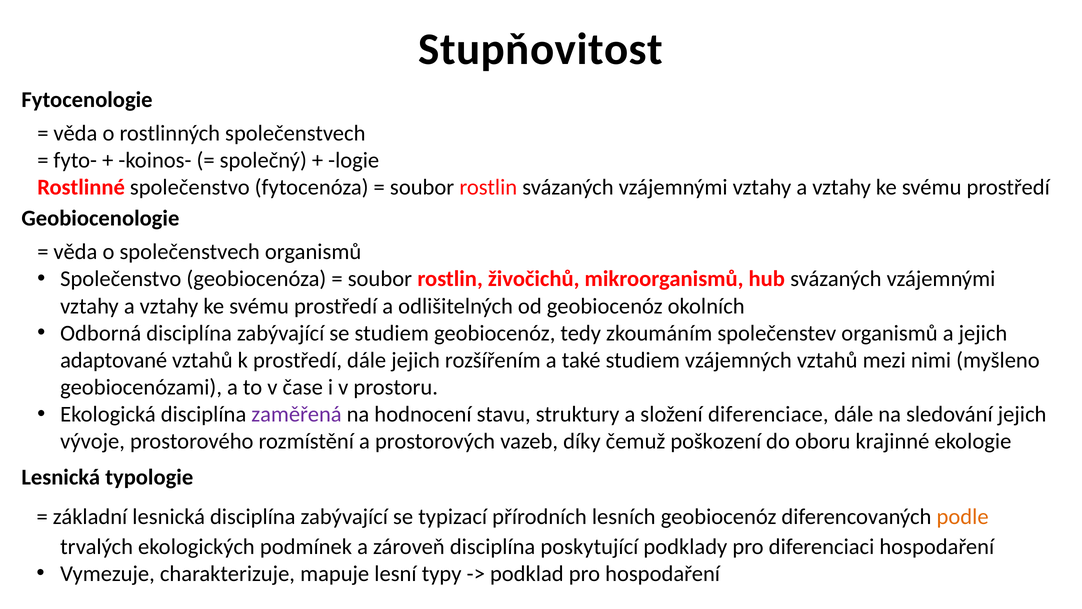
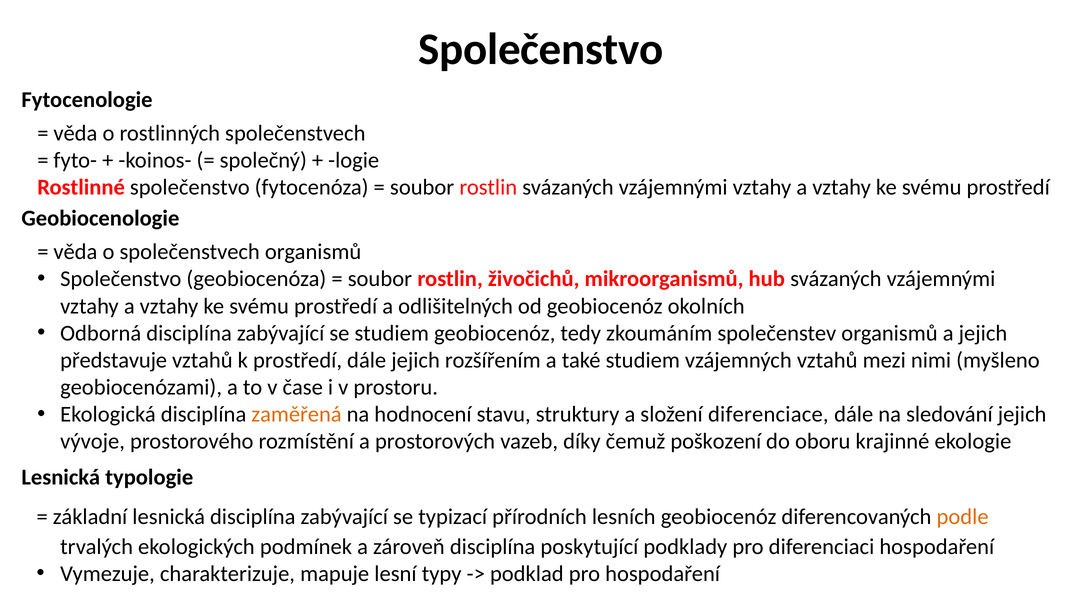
Stupňovitost at (541, 49): Stupňovitost -> Společenstvo
adaptované: adaptované -> představuje
zaměřená colour: purple -> orange
